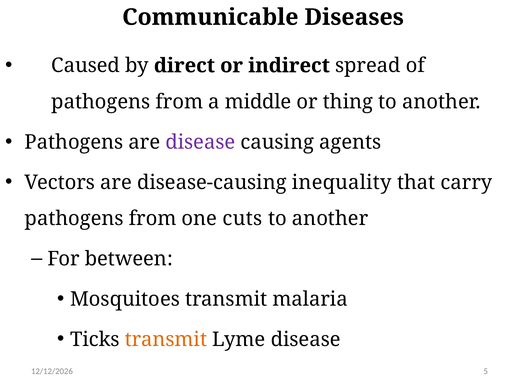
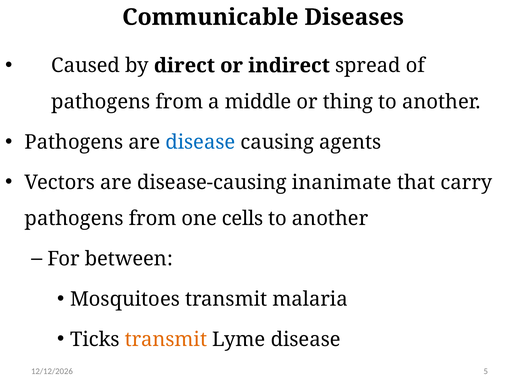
disease at (200, 142) colour: purple -> blue
inequality: inequality -> inanimate
cuts: cuts -> cells
